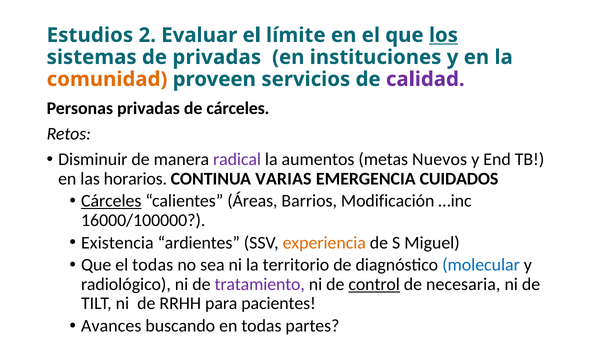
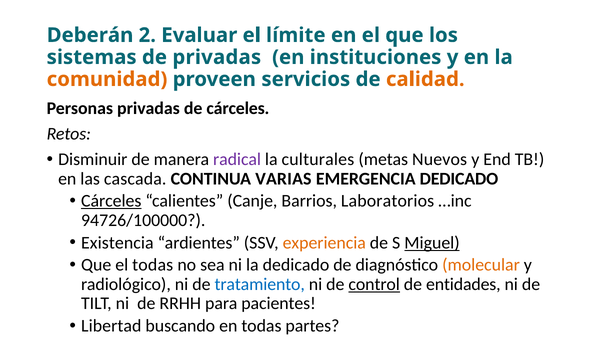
Estudios: Estudios -> Deberán
los underline: present -> none
calidad colour: purple -> orange
aumentos: aumentos -> culturales
horarios: horarios -> cascada
EMERGENCIA CUIDADOS: CUIDADOS -> DEDICADO
Áreas: Áreas -> Canje
Modificación: Modificación -> Laboratorios
16000/100000: 16000/100000 -> 94726/100000
Miguel underline: none -> present
la territorio: territorio -> dedicado
molecular colour: blue -> orange
tratamiento colour: purple -> blue
necesaria: necesaria -> entidades
Avances: Avances -> Libertad
